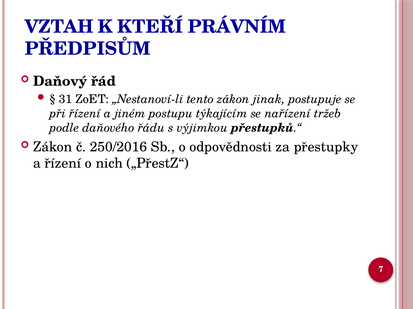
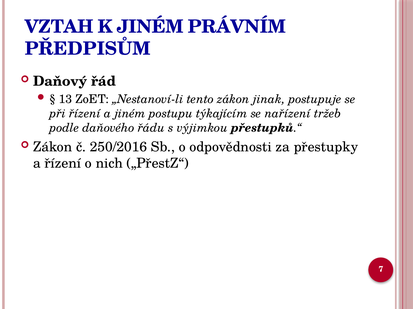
K KTEŘÍ: KTEŘÍ -> JINÉM
31: 31 -> 13
